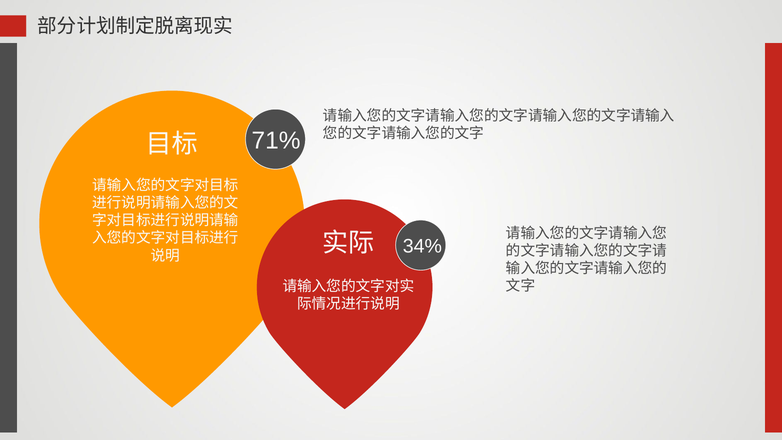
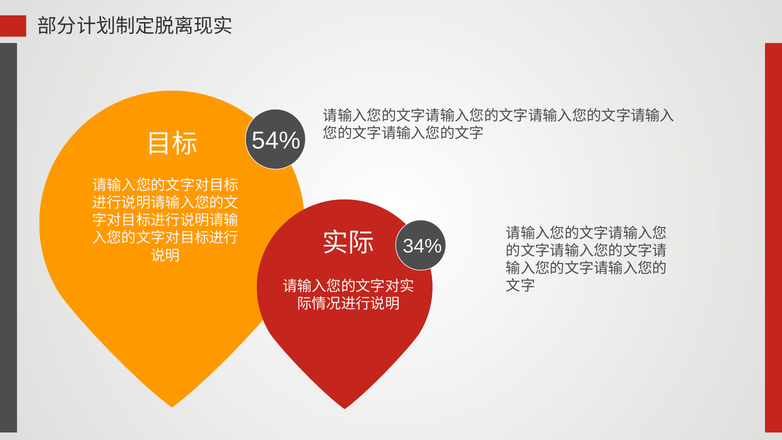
71%: 71% -> 54%
